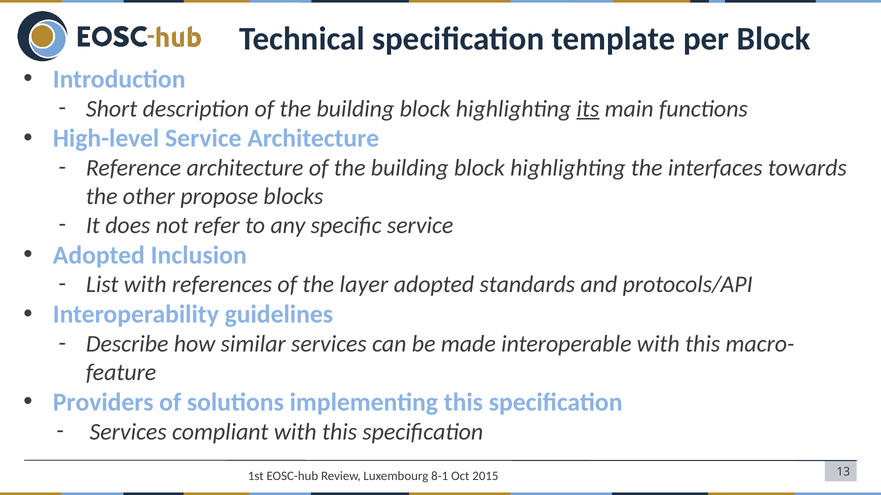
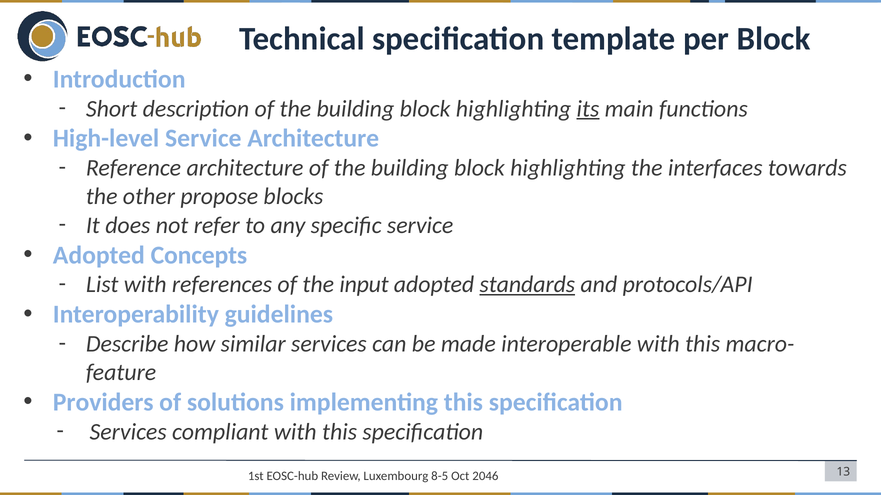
Inclusion: Inclusion -> Concepts
layer: layer -> input
standards underline: none -> present
8-1: 8-1 -> 8-5
2015: 2015 -> 2046
